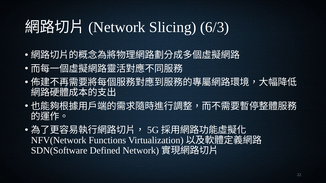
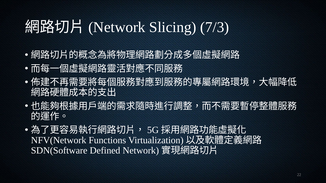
6/3: 6/3 -> 7/3
